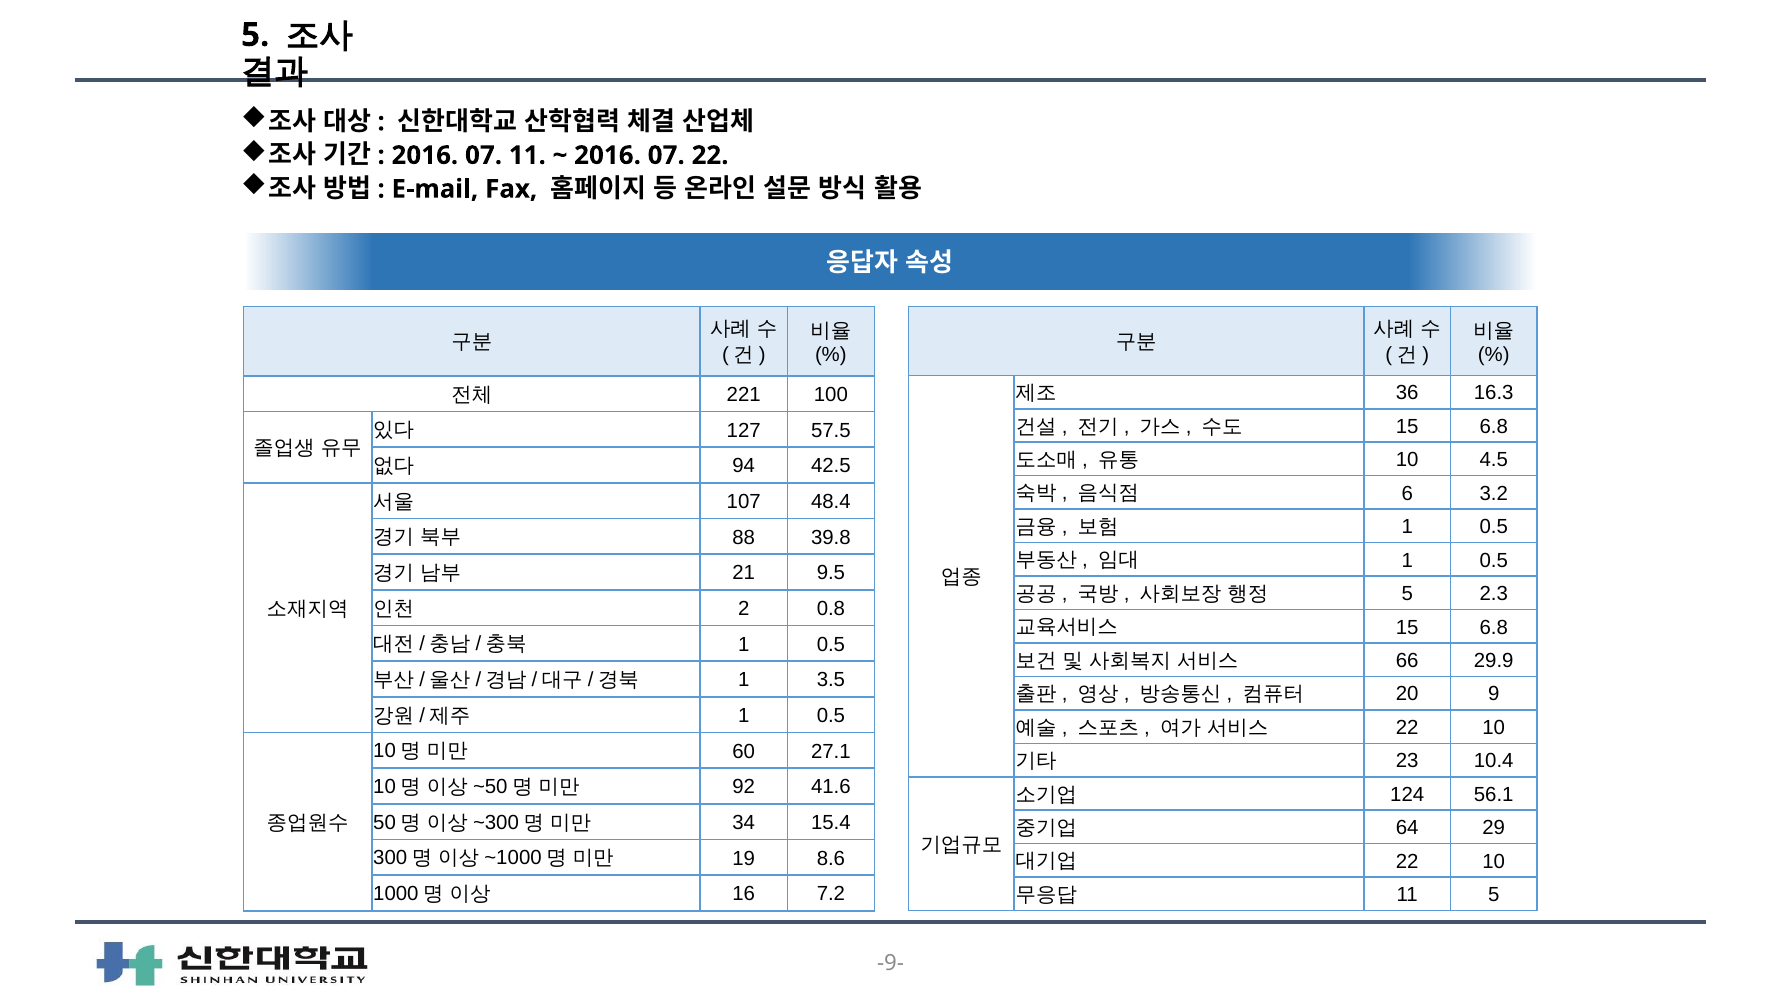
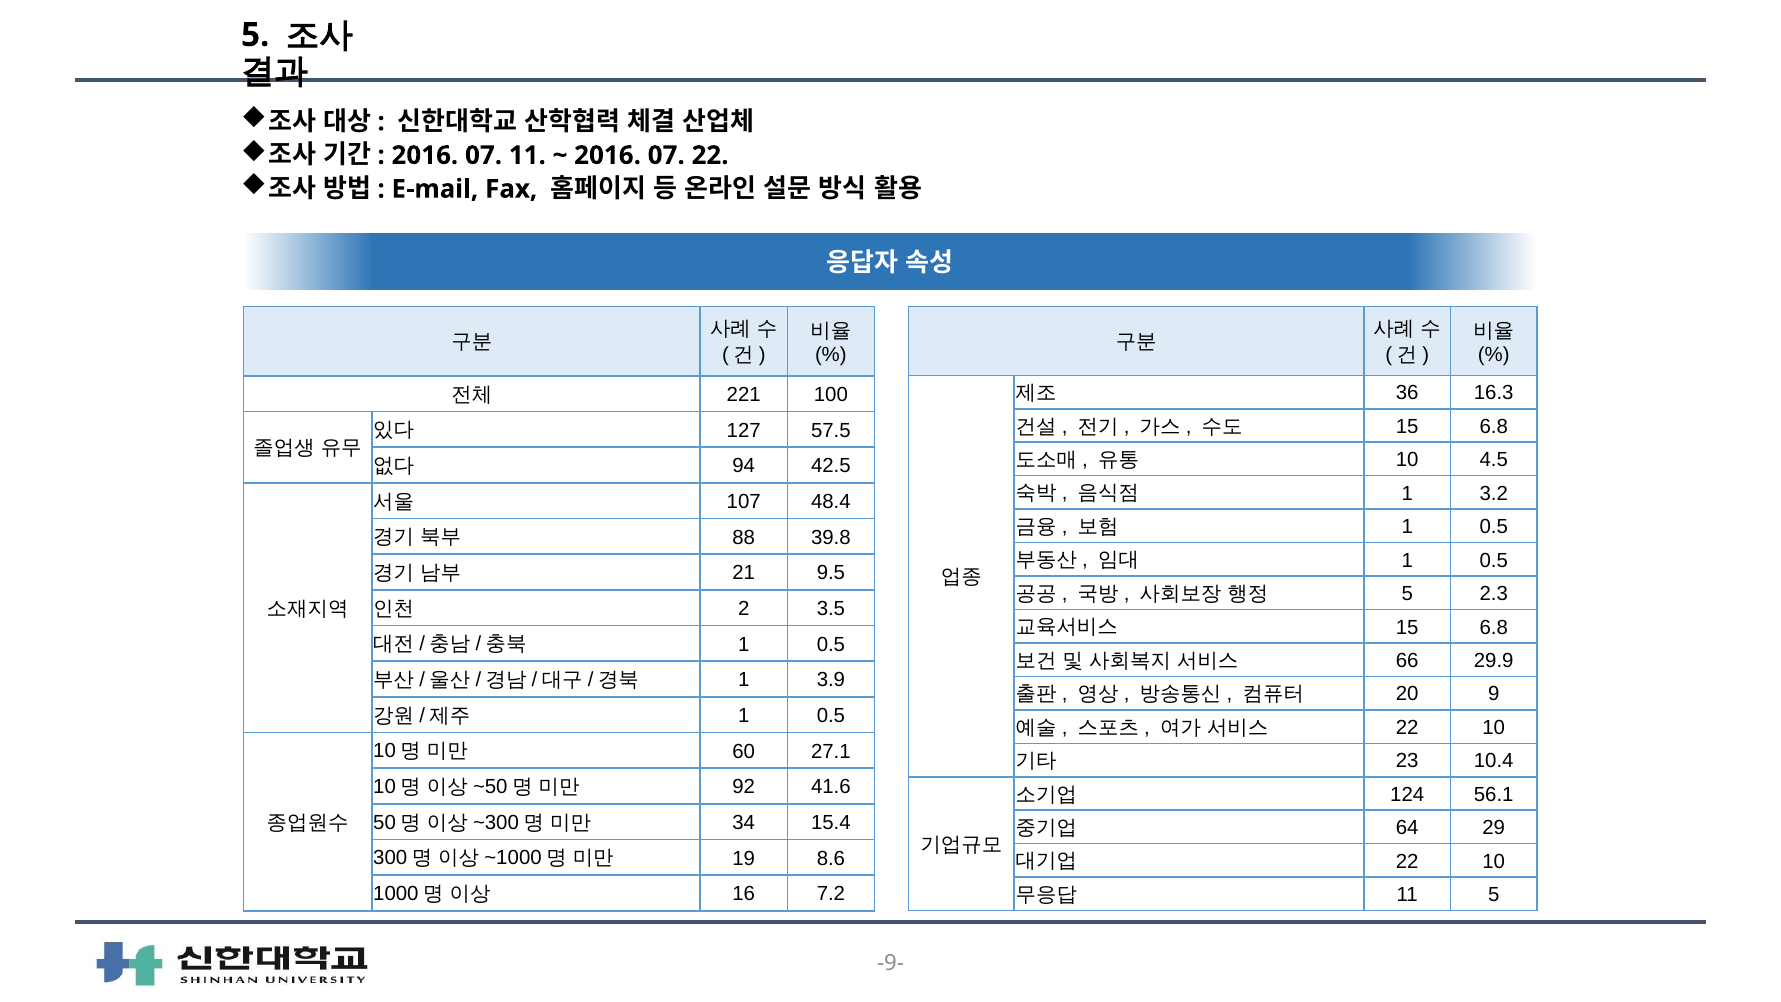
6 at (1407, 493): 6 -> 1
0.8: 0.8 -> 3.5
3.5: 3.5 -> 3.9
